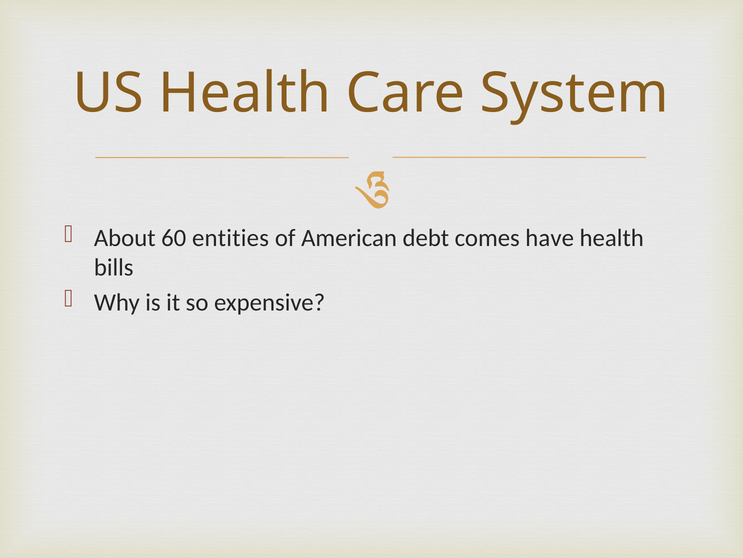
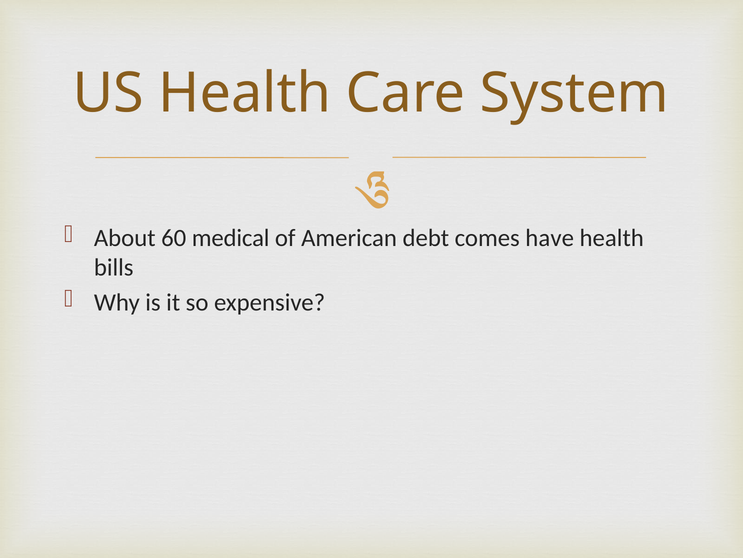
entities: entities -> medical
